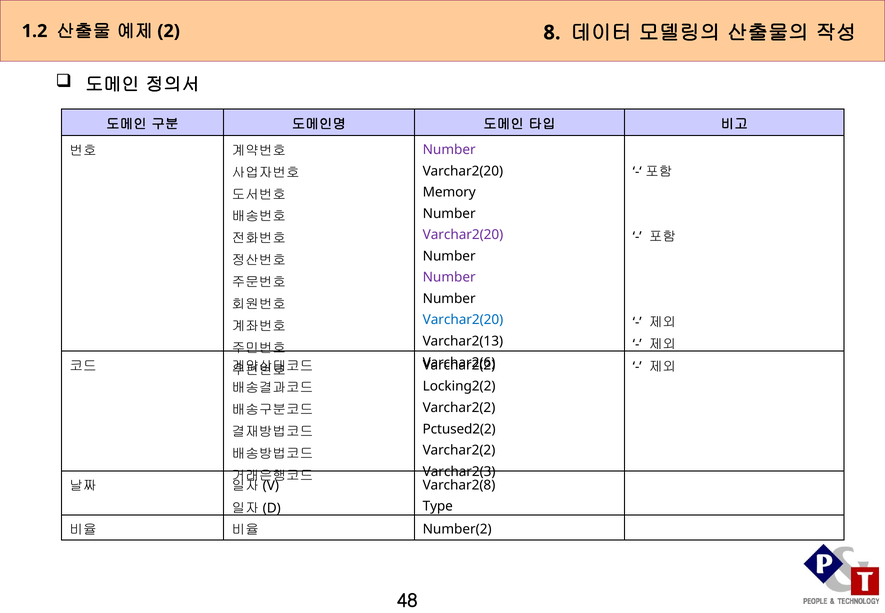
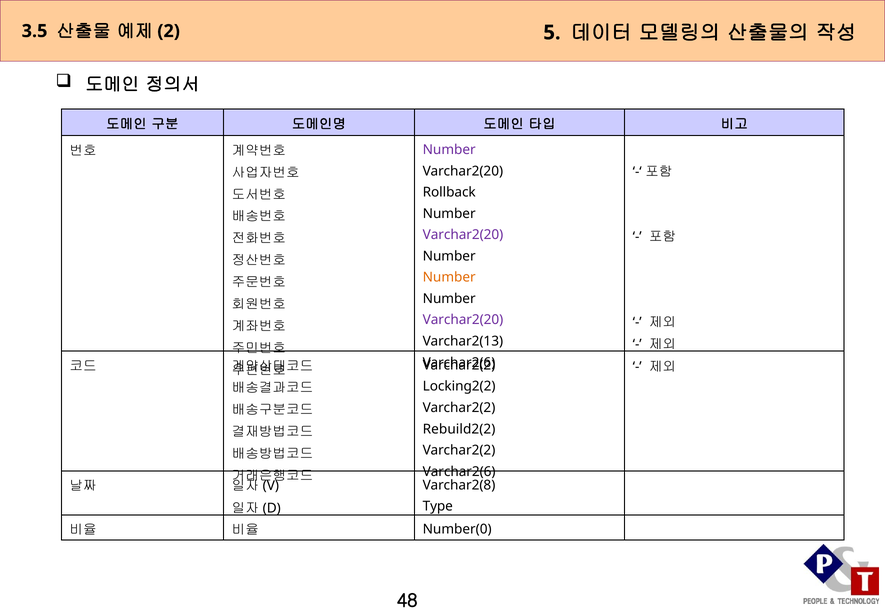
1.2: 1.2 -> 3.5
8: 8 -> 5
Memory: Memory -> Rollback
Number at (449, 277) colour: purple -> orange
Varchar2(20 at (463, 320) colour: blue -> purple
Pctused2(2: Pctused2(2 -> Rebuild2(2
Varchar2(3 at (459, 471): Varchar2(3 -> Varchar2(6
Number(2: Number(2 -> Number(0
